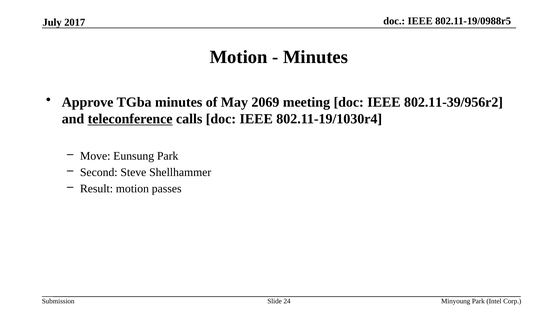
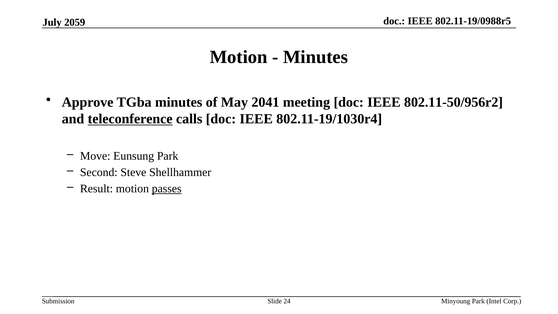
2017: 2017 -> 2059
2069: 2069 -> 2041
802.11-39/956r2: 802.11-39/956r2 -> 802.11-50/956r2
passes underline: none -> present
